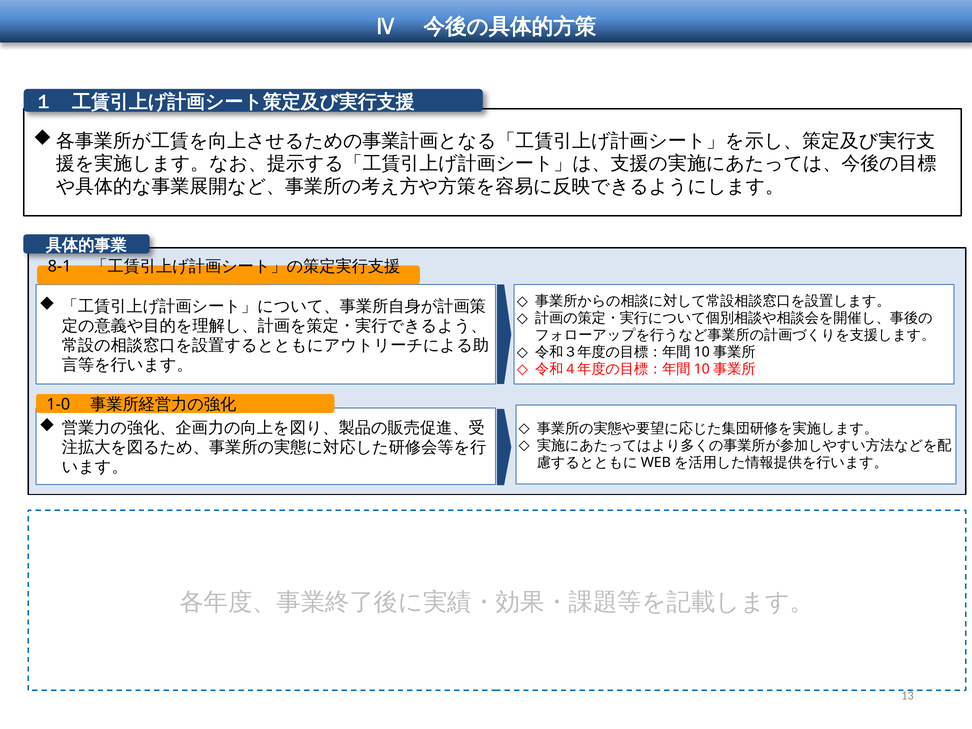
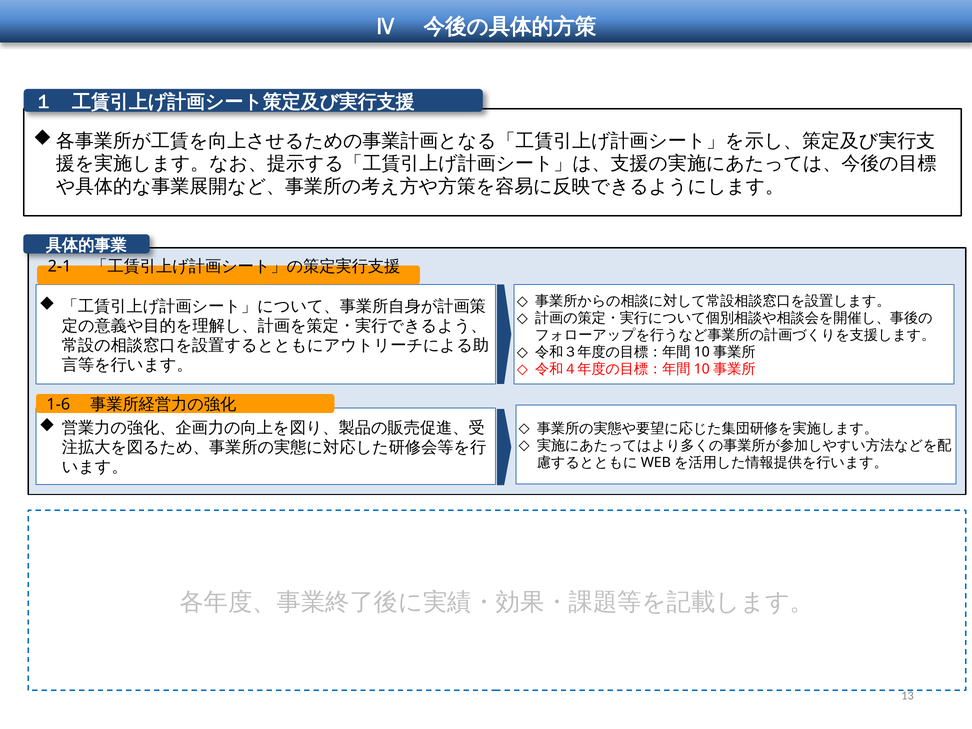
8-1: 8-1 -> 2-1
1-0: 1-0 -> 1-6
